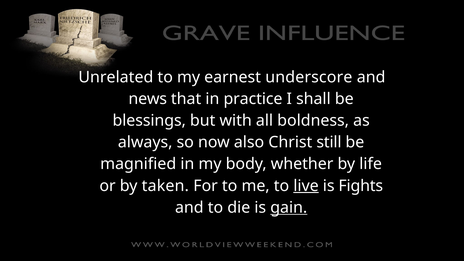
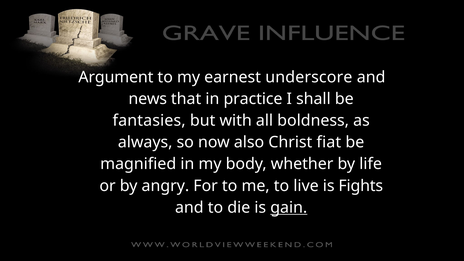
Unrelated: Unrelated -> Argument
blessings: blessings -> fantasies
still: still -> fiat
taken: taken -> angry
live underline: present -> none
